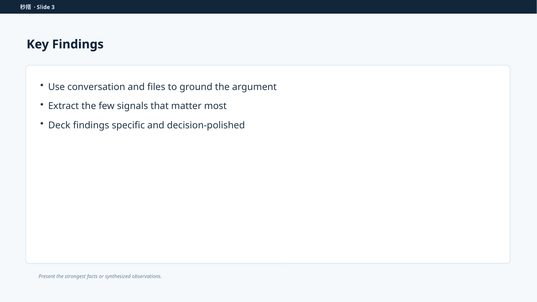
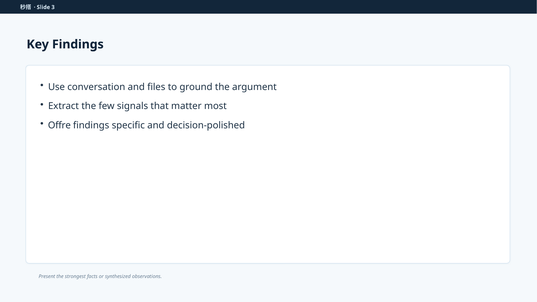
Deck: Deck -> Offre
